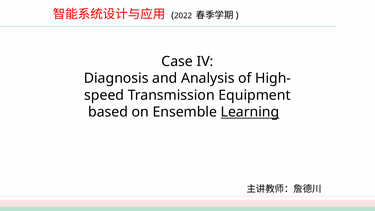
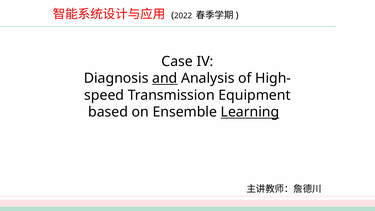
and underline: none -> present
